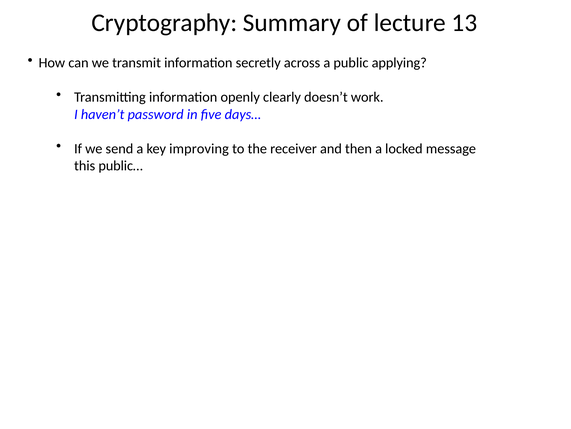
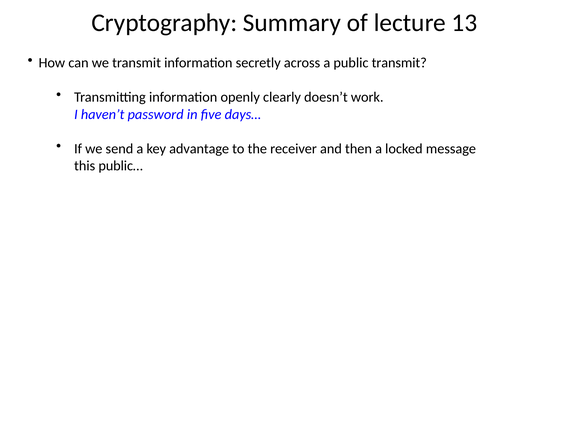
public applying: applying -> transmit
improving: improving -> advantage
